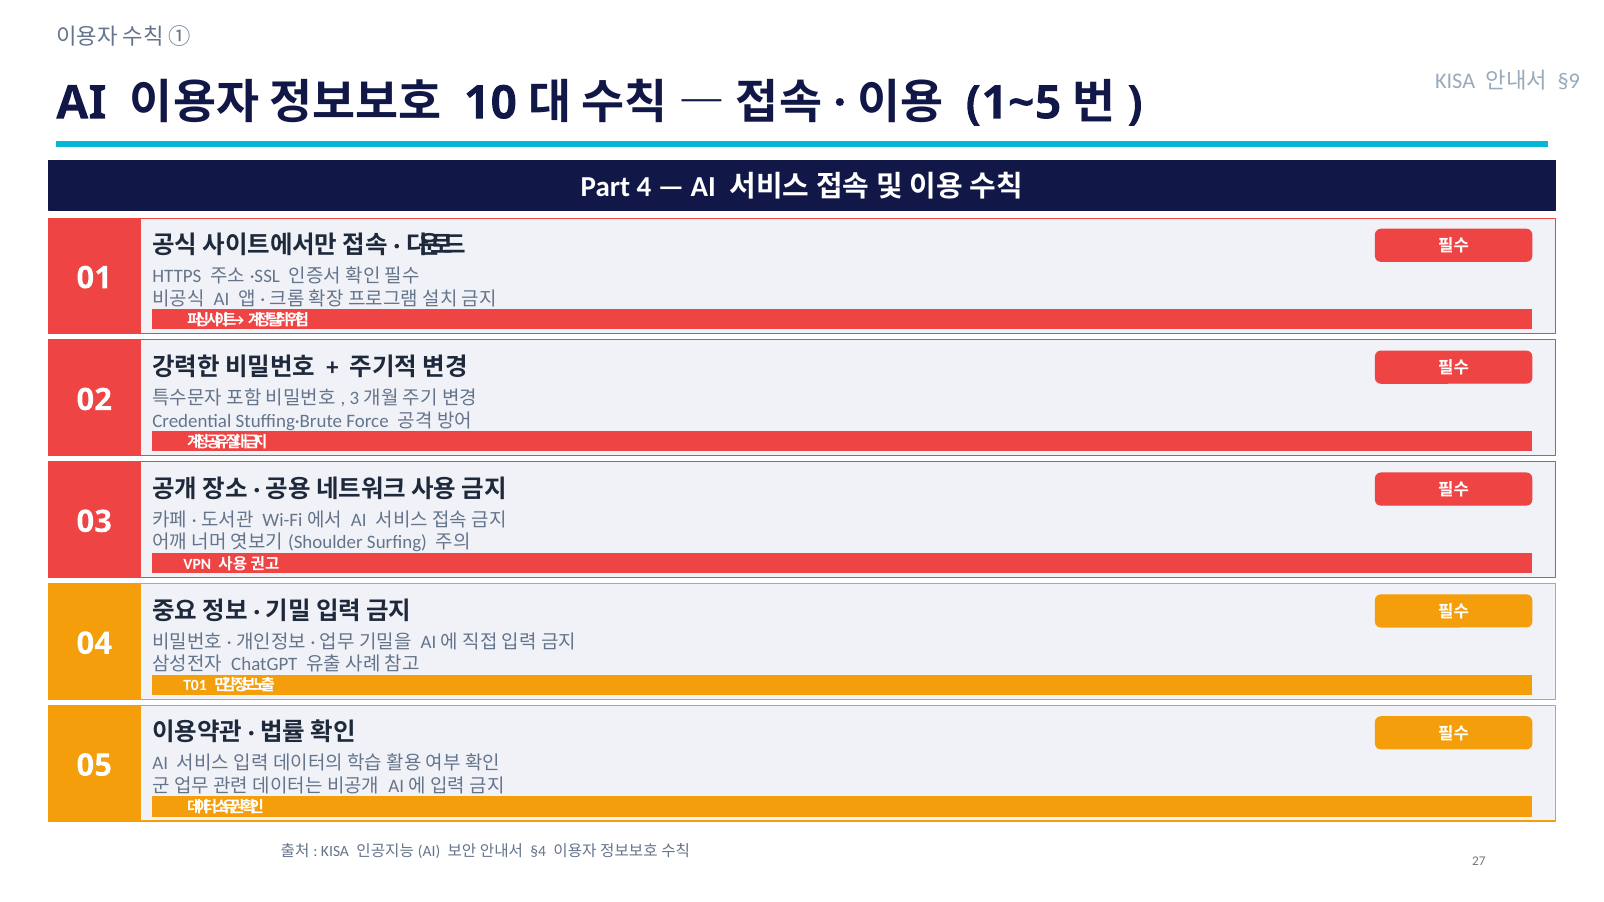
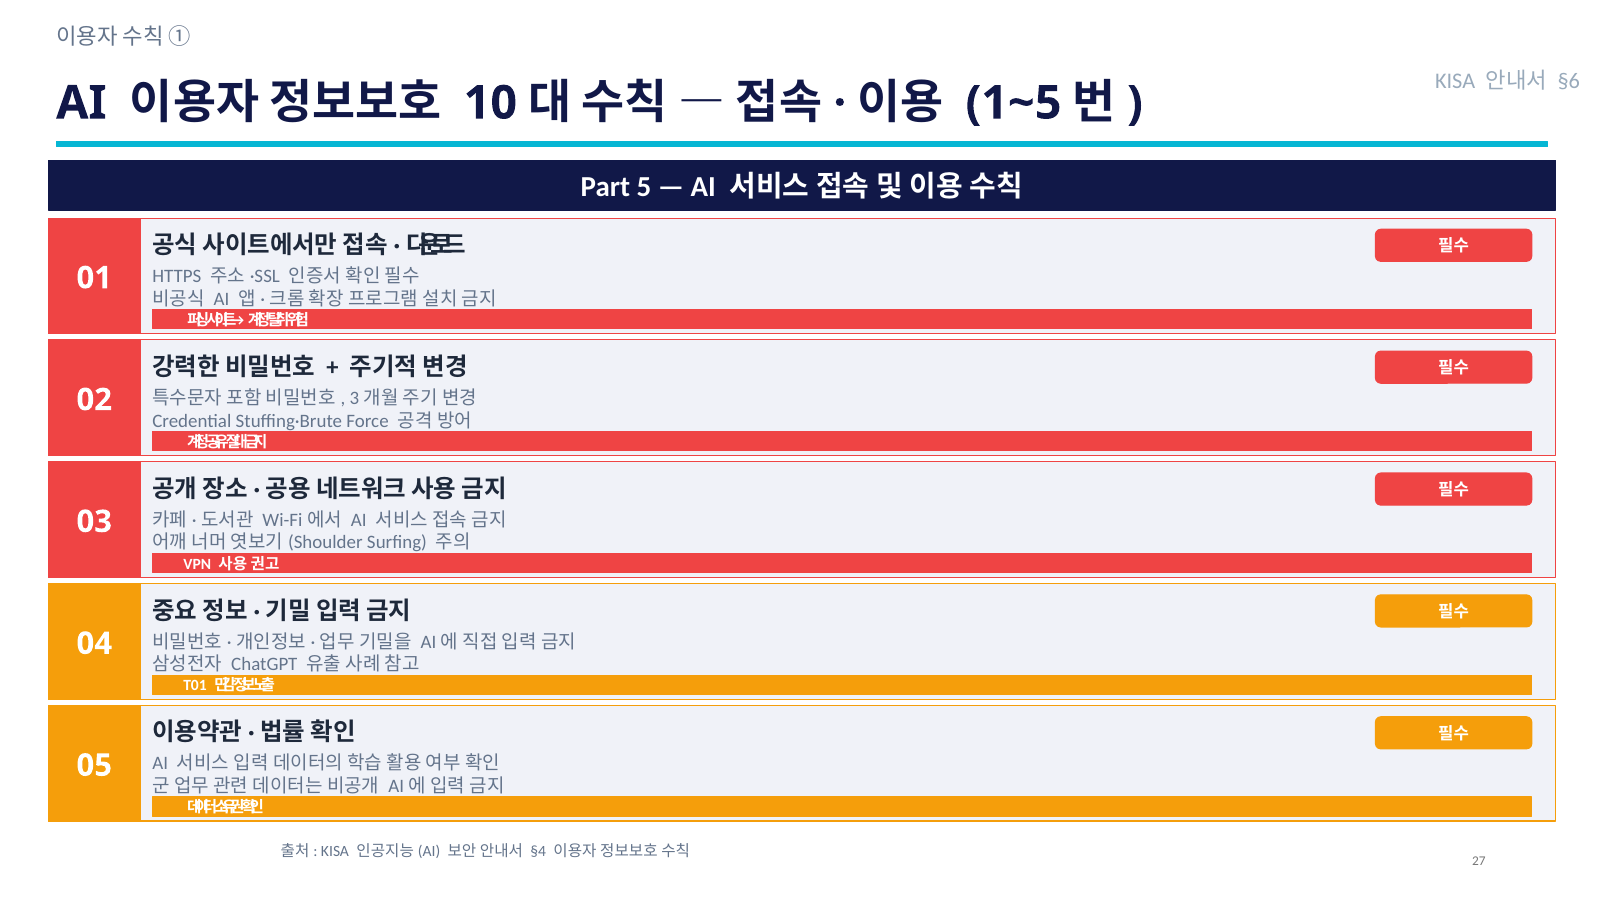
§9: §9 -> §6
4: 4 -> 5
